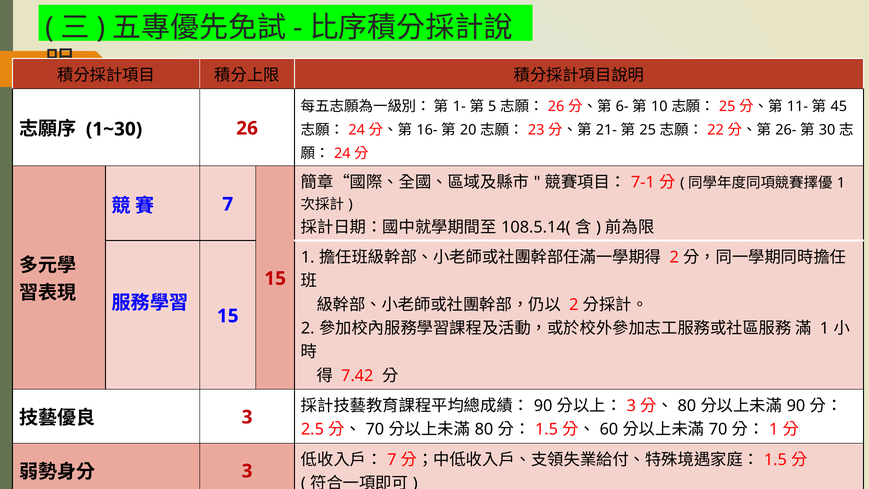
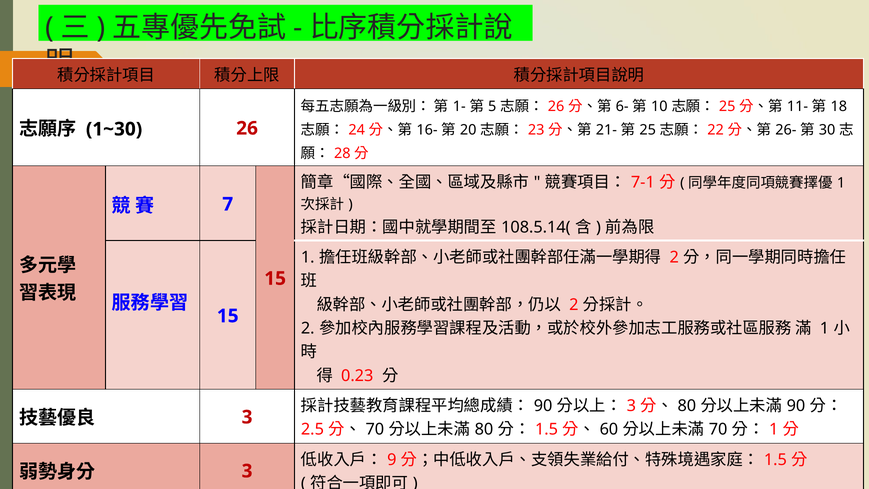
45: 45 -> 18
24 at (342, 153): 24 -> 28
7.42: 7.42 -> 0.23
7 at (392, 460): 7 -> 9
